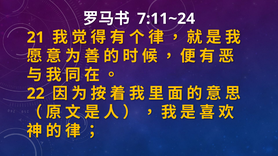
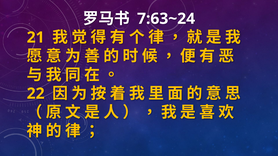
7:11~24: 7:11~24 -> 7:63~24
